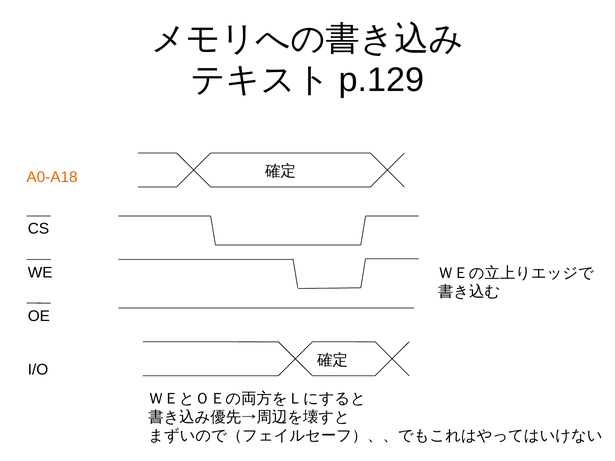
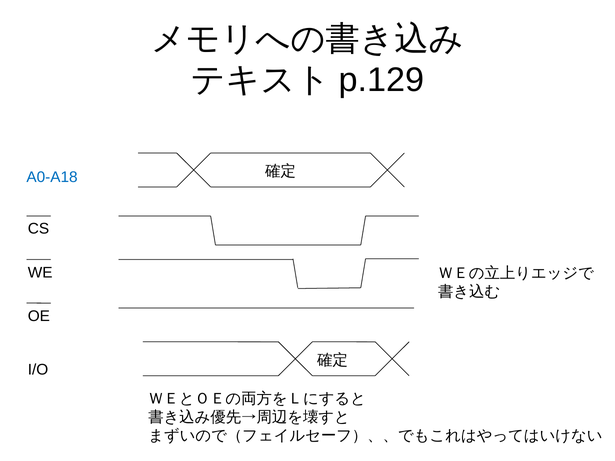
A0-A18 colour: orange -> blue
